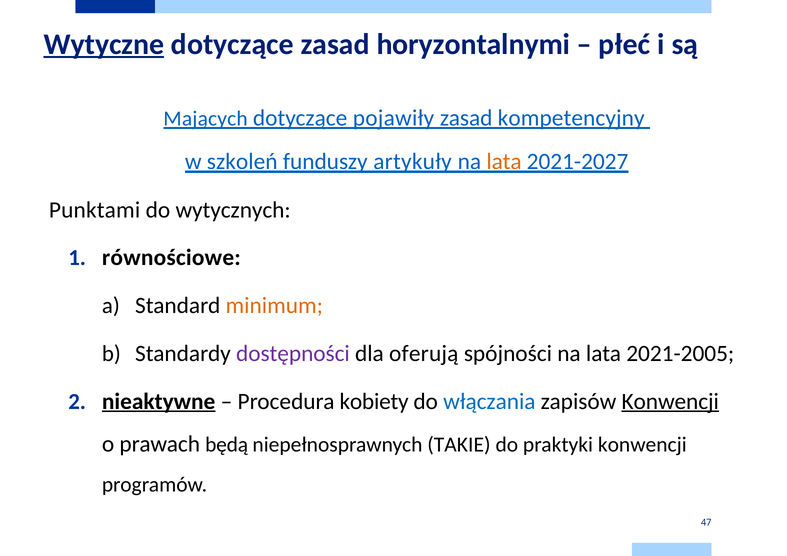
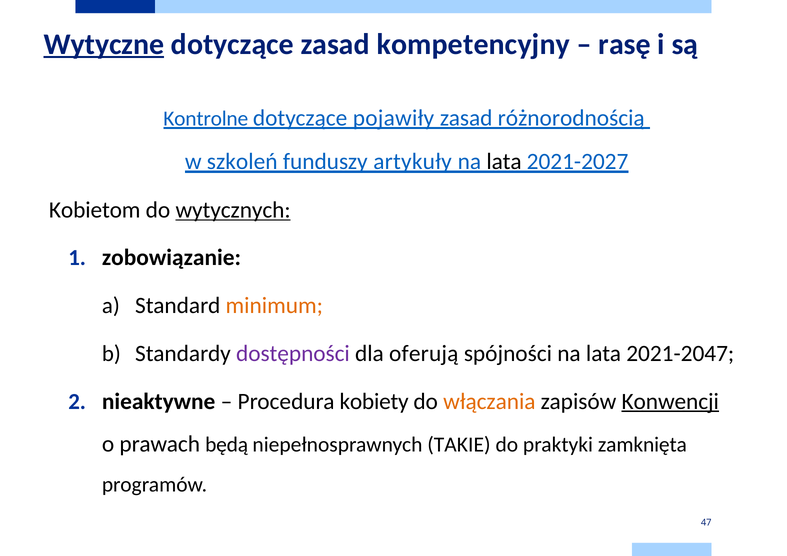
horyzontalnymi: horyzontalnymi -> kompetencyjny
płeć: płeć -> rasę
Mających: Mających -> Kontrolne
kompetencyjny: kompetencyjny -> różnorodnością
lata at (504, 162) colour: orange -> black
Punktami: Punktami -> Kobietom
wytycznych underline: none -> present
równościowe: równościowe -> zobowiązanie
2021-2005: 2021-2005 -> 2021-2047
nieaktywne underline: present -> none
włączania colour: blue -> orange
praktyki konwencji: konwencji -> zamknięta
